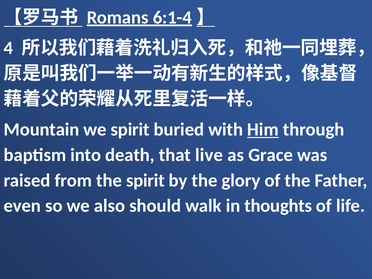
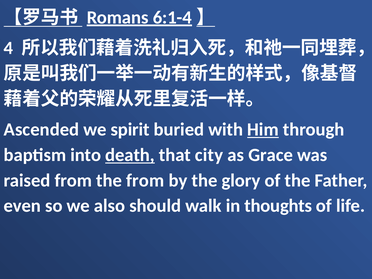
Mountain: Mountain -> Ascended
death underline: none -> present
live: live -> city
the spirit: spirit -> from
